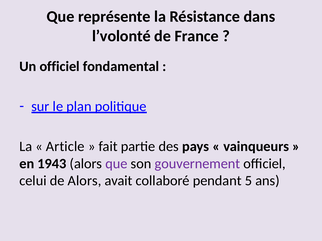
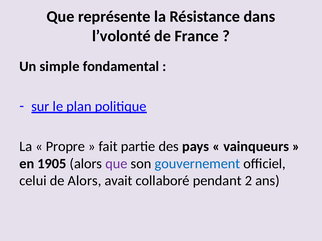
Un officiel: officiel -> simple
Article: Article -> Propre
1943: 1943 -> 1905
gouvernement colour: purple -> blue
5: 5 -> 2
